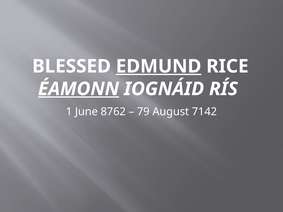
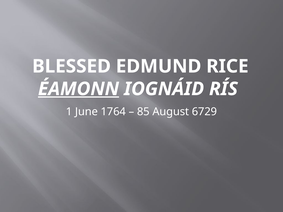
EDMUND underline: present -> none
8762: 8762 -> 1764
79: 79 -> 85
7142: 7142 -> 6729
